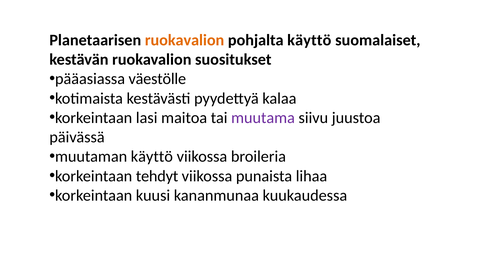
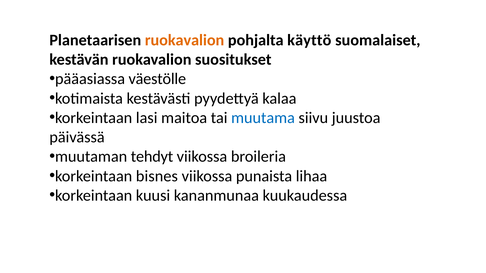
muutama colour: purple -> blue
muutaman käyttö: käyttö -> tehdyt
tehdyt: tehdyt -> bisnes
